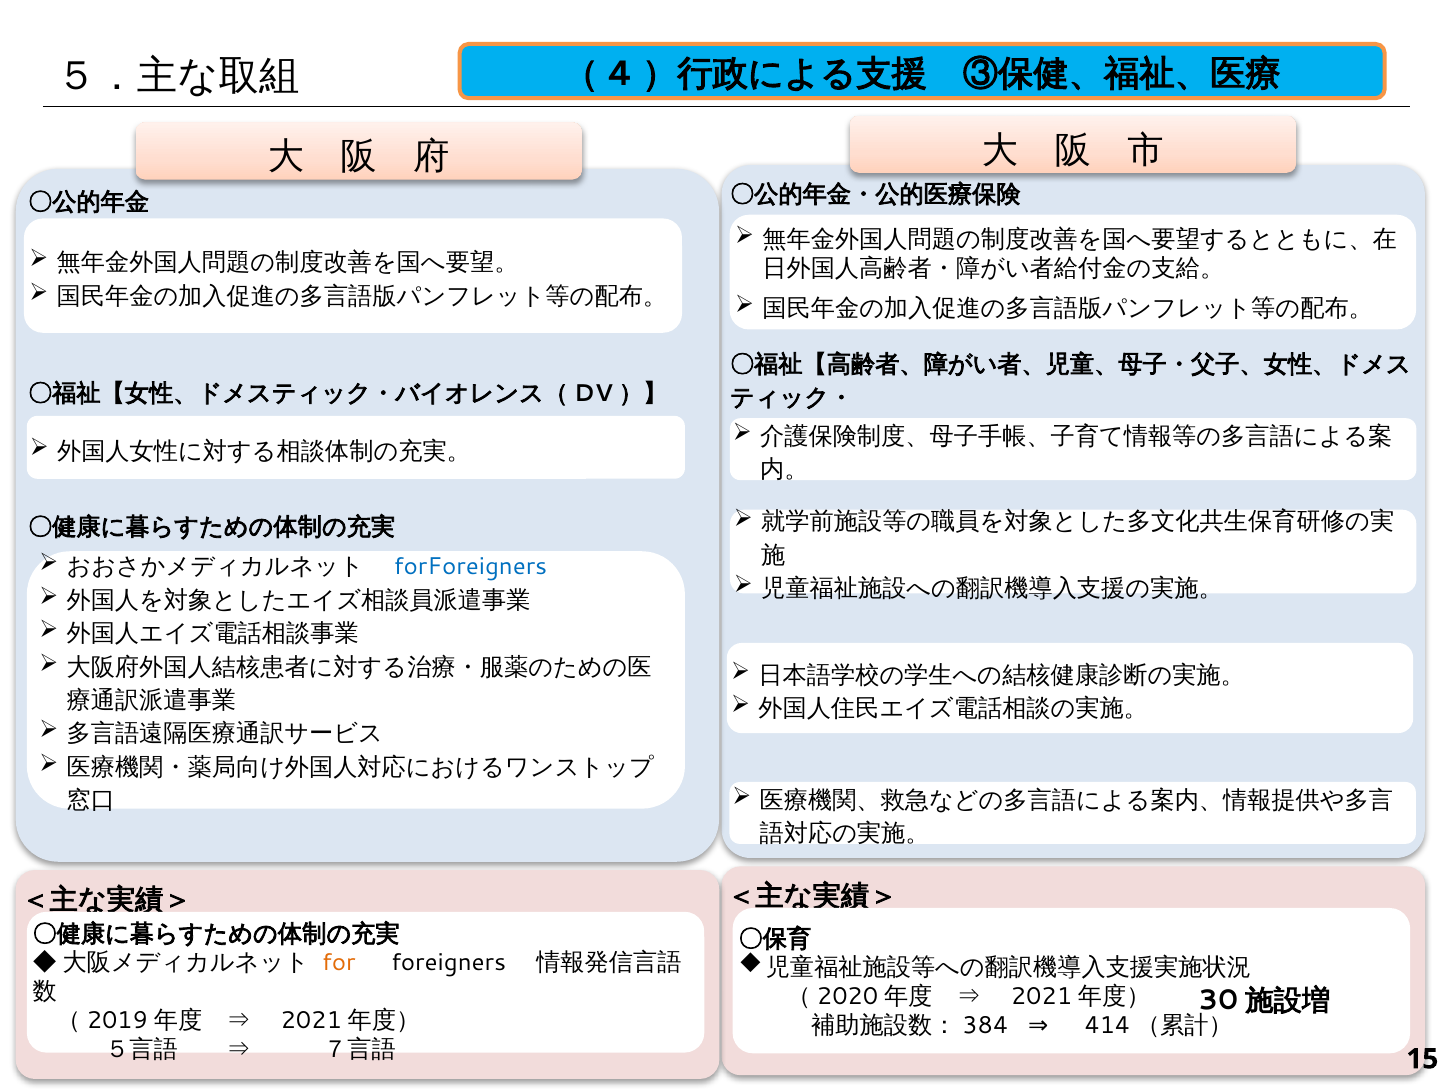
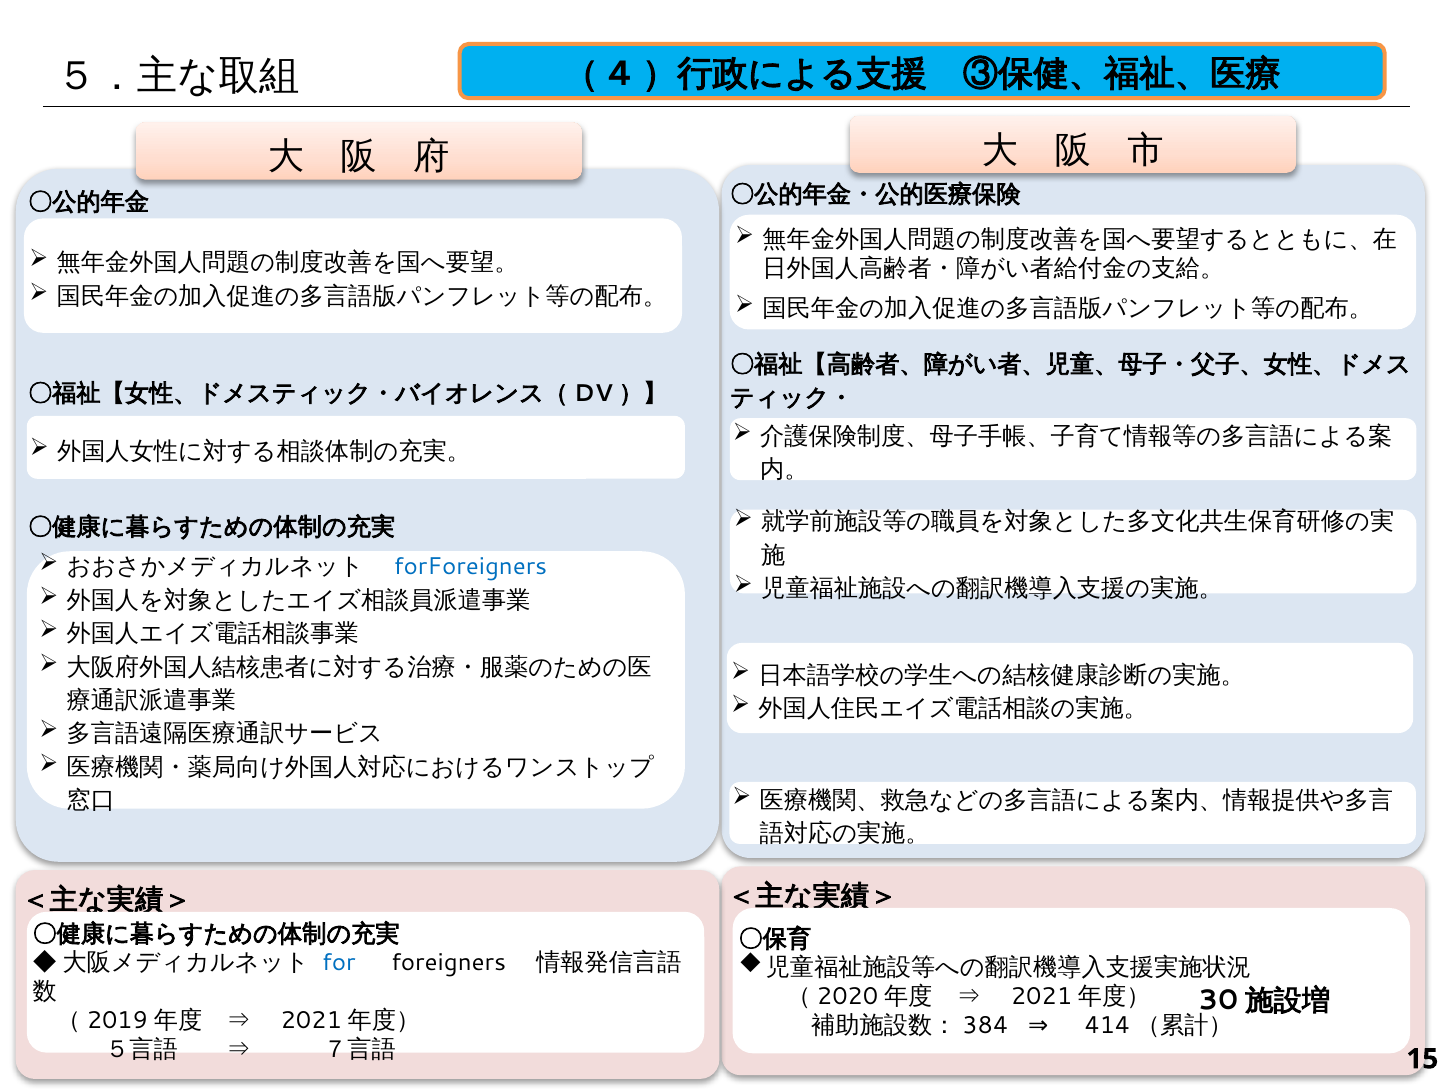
for colour: orange -> blue
